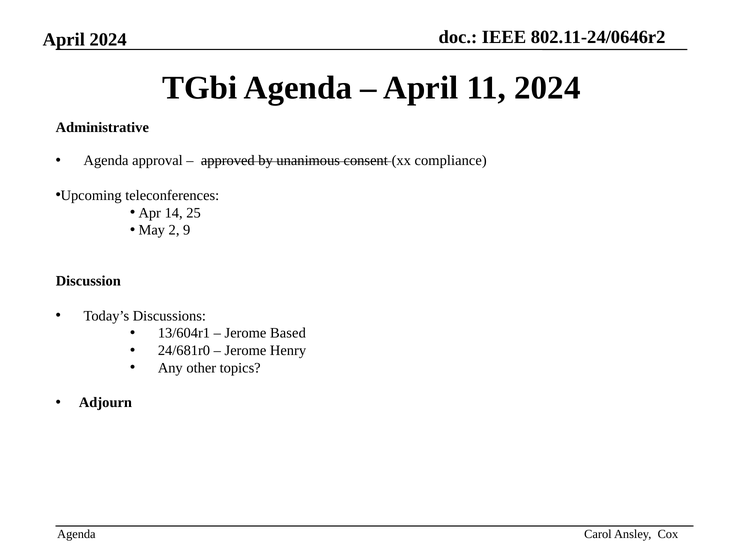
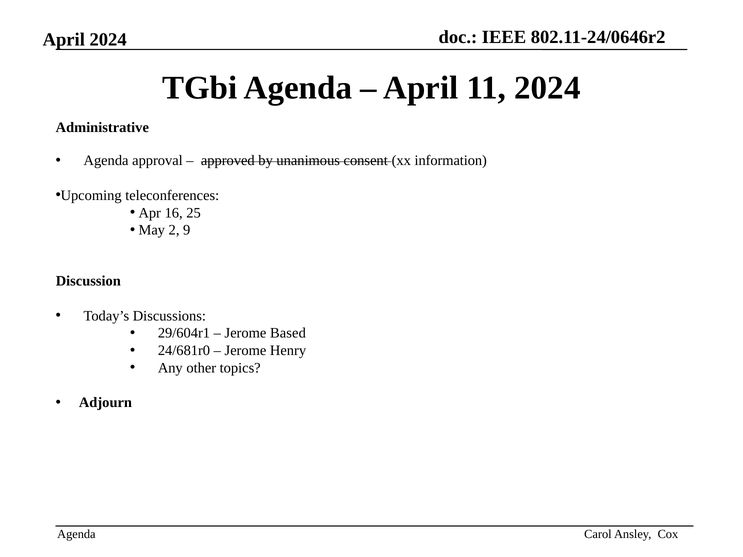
compliance: compliance -> information
14: 14 -> 16
13/604r1: 13/604r1 -> 29/604r1
